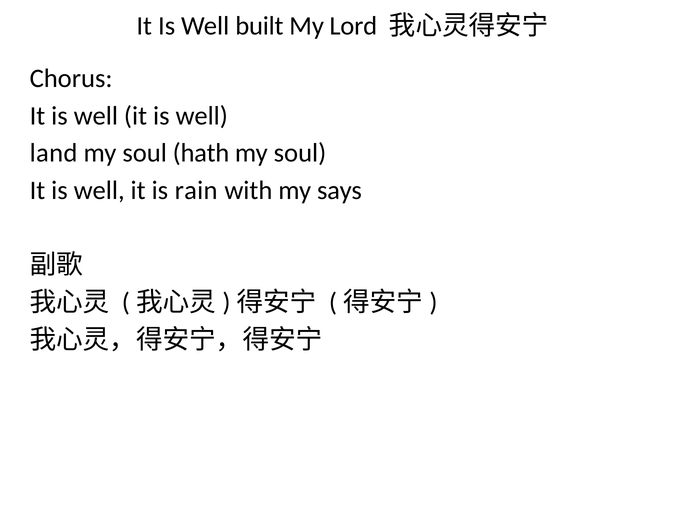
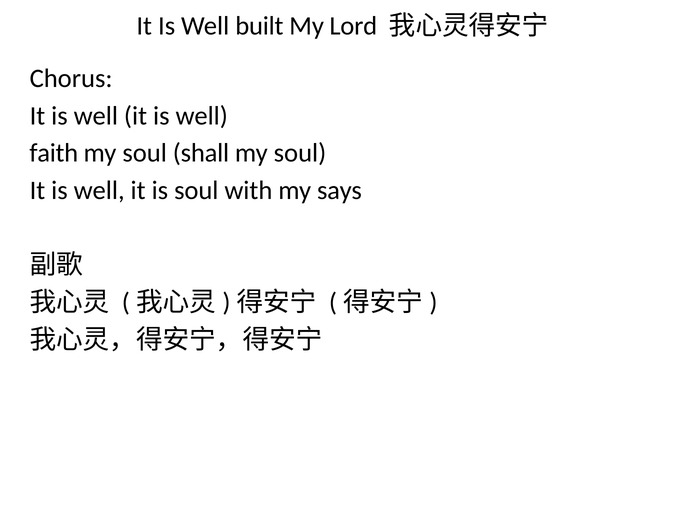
land: land -> faith
hath: hath -> shall
is rain: rain -> soul
